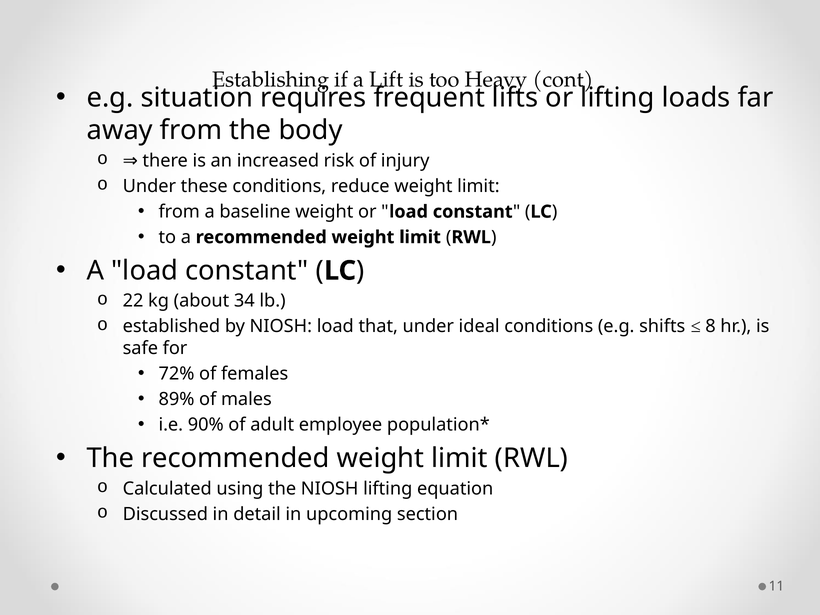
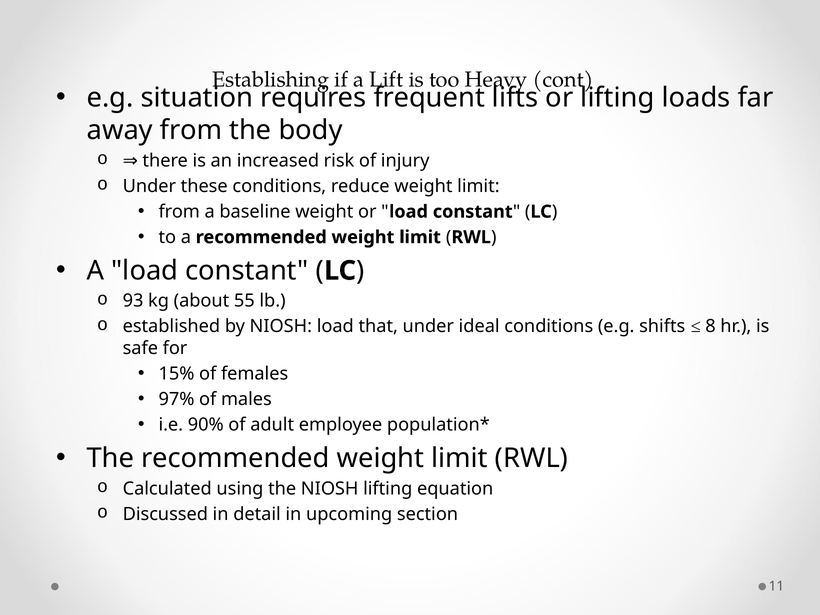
22: 22 -> 93
34: 34 -> 55
72%: 72% -> 15%
89%: 89% -> 97%
